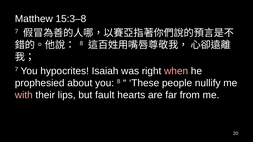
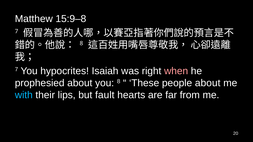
15:3–8: 15:3–8 -> 15:9–8
people nullify: nullify -> about
with colour: pink -> light blue
